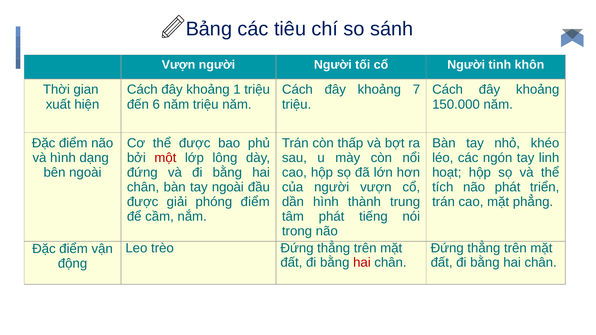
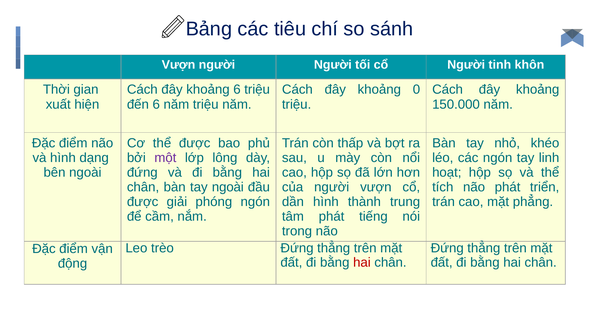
khoảng 1: 1 -> 6
7: 7 -> 0
một colour: red -> purple
phóng điểm: điểm -> ngón
